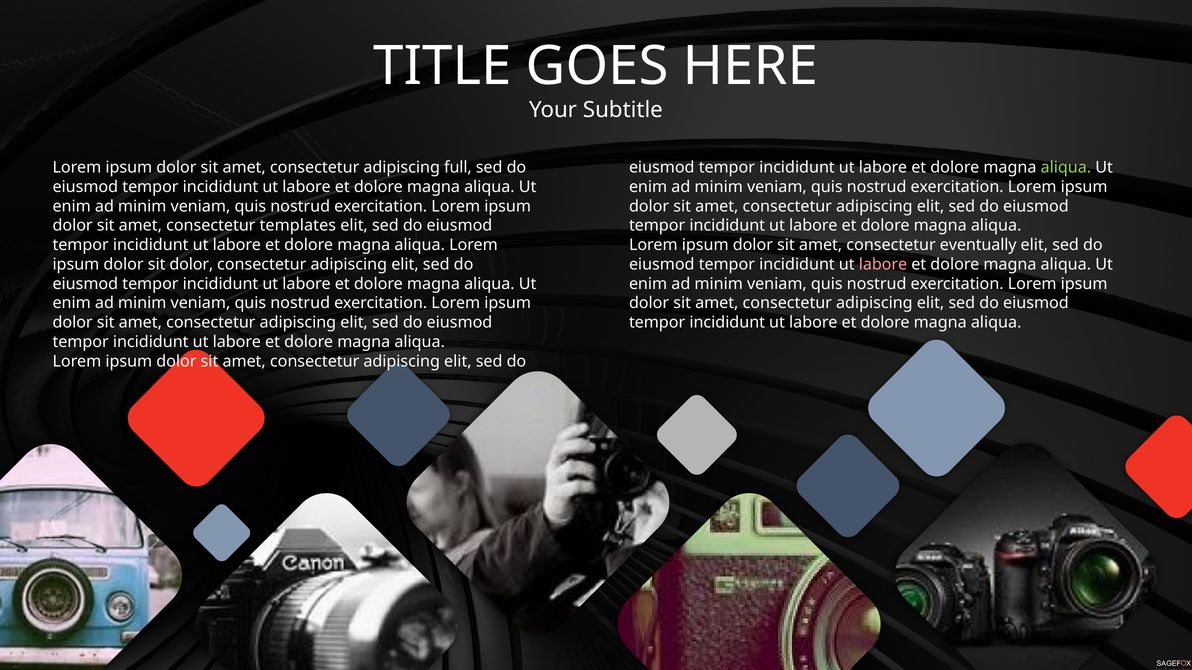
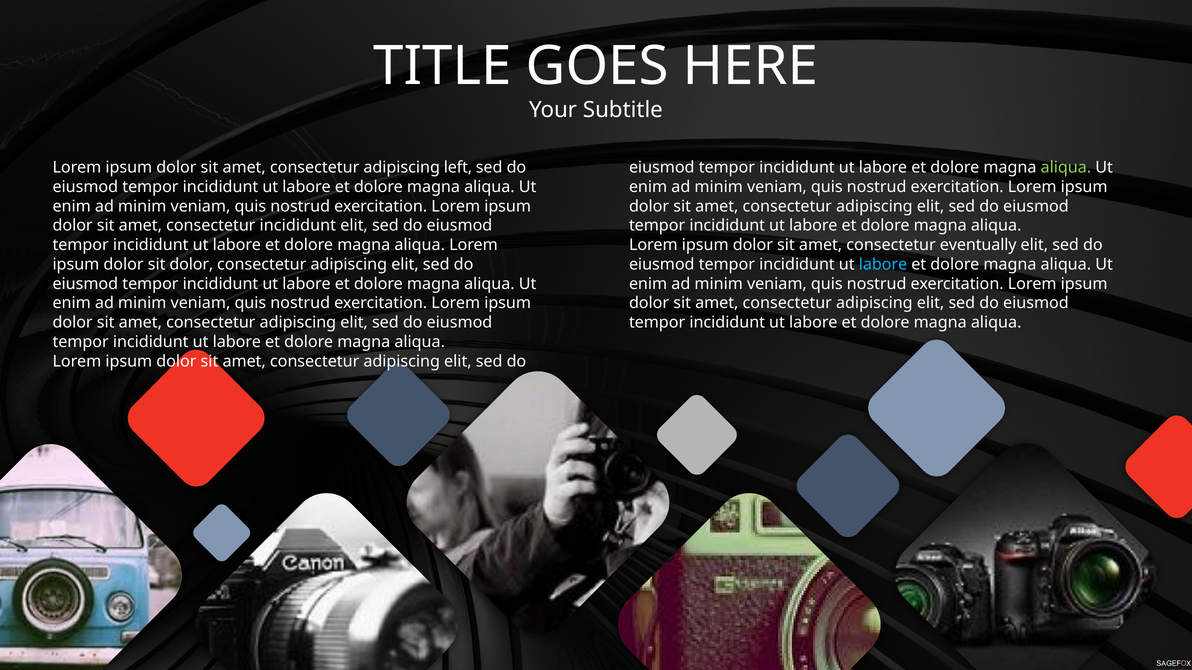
full: full -> left
consectetur templates: templates -> incididunt
labore at (883, 265) colour: pink -> light blue
